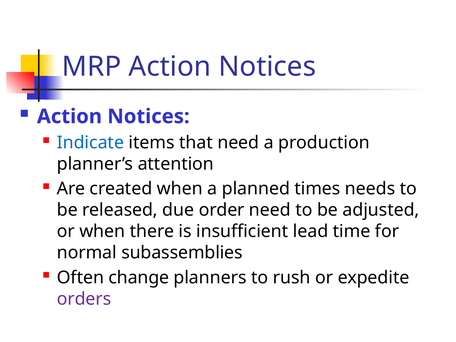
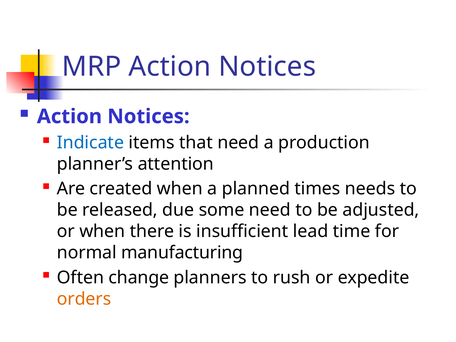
order: order -> some
subassemblies: subassemblies -> manufacturing
orders colour: purple -> orange
